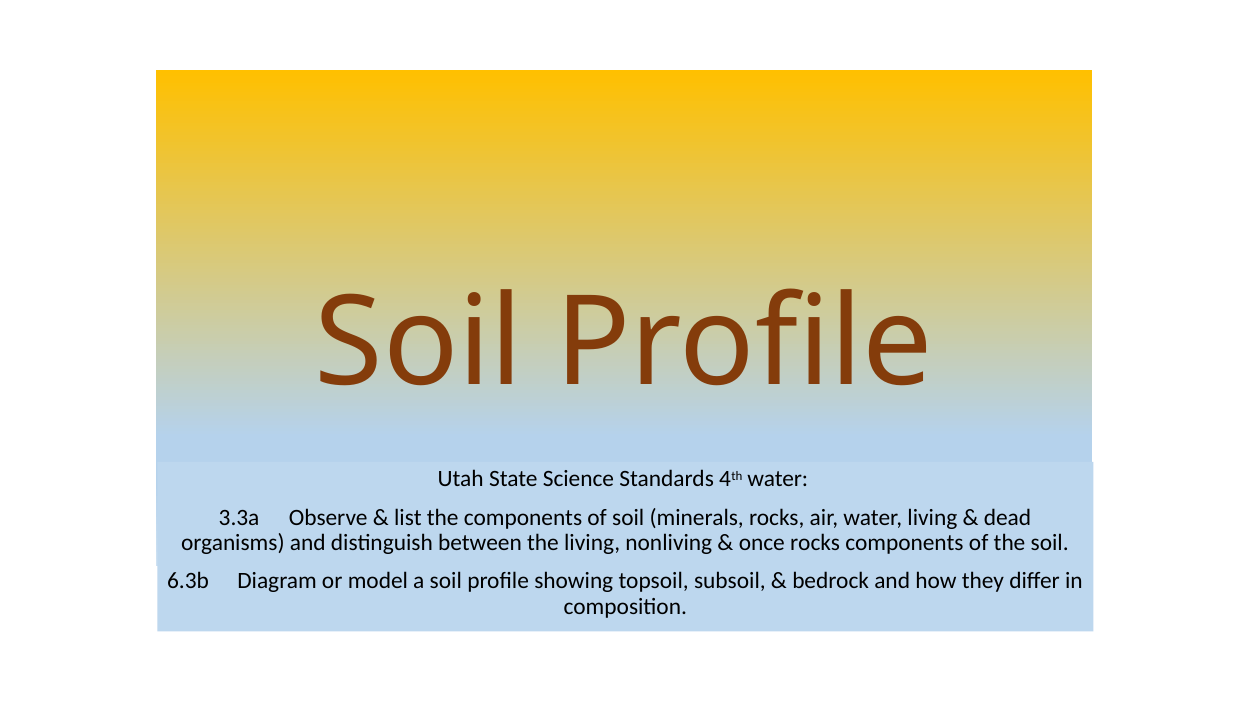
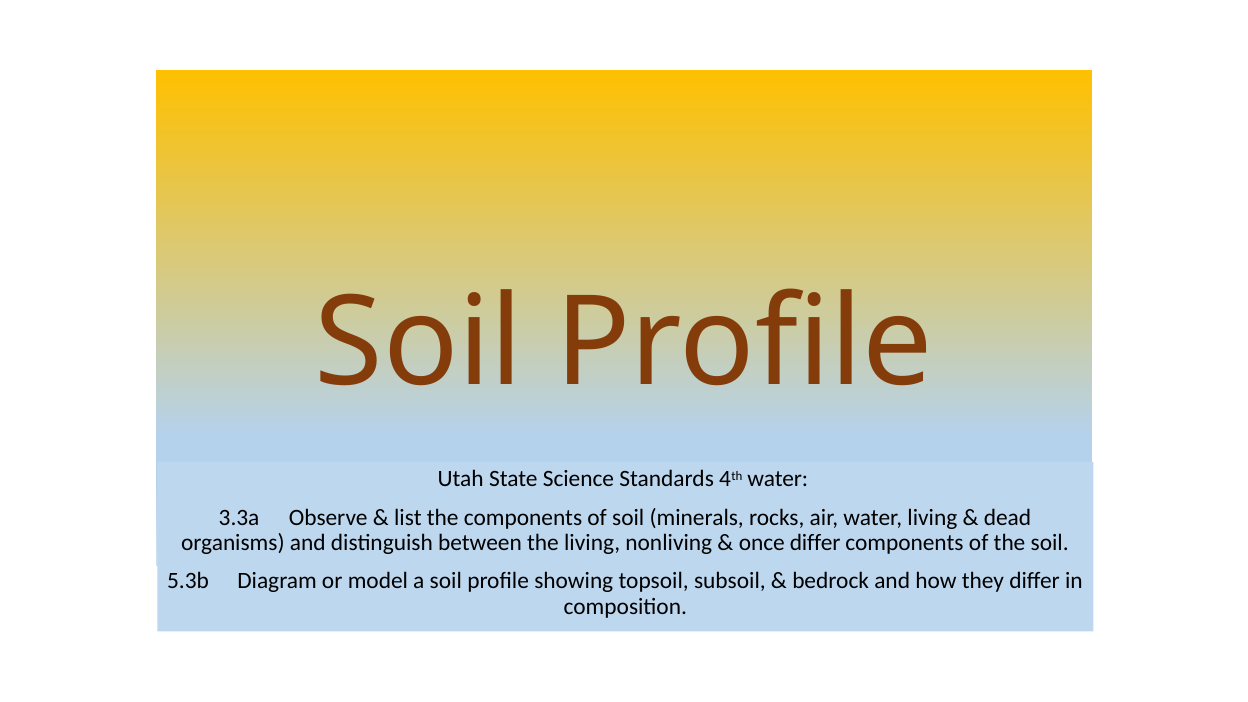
once rocks: rocks -> differ
6.3b: 6.3b -> 5.3b
